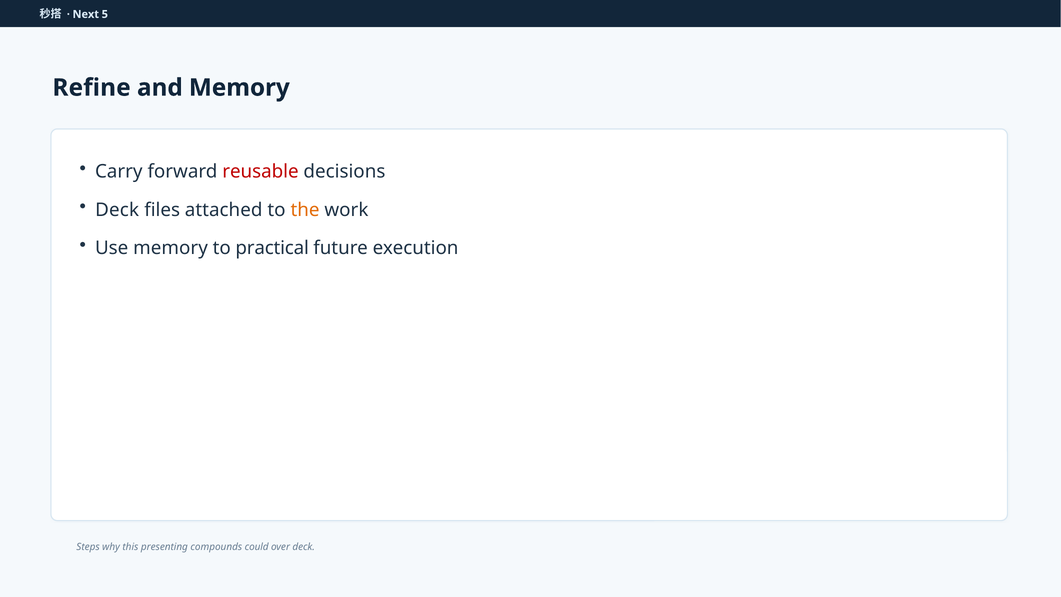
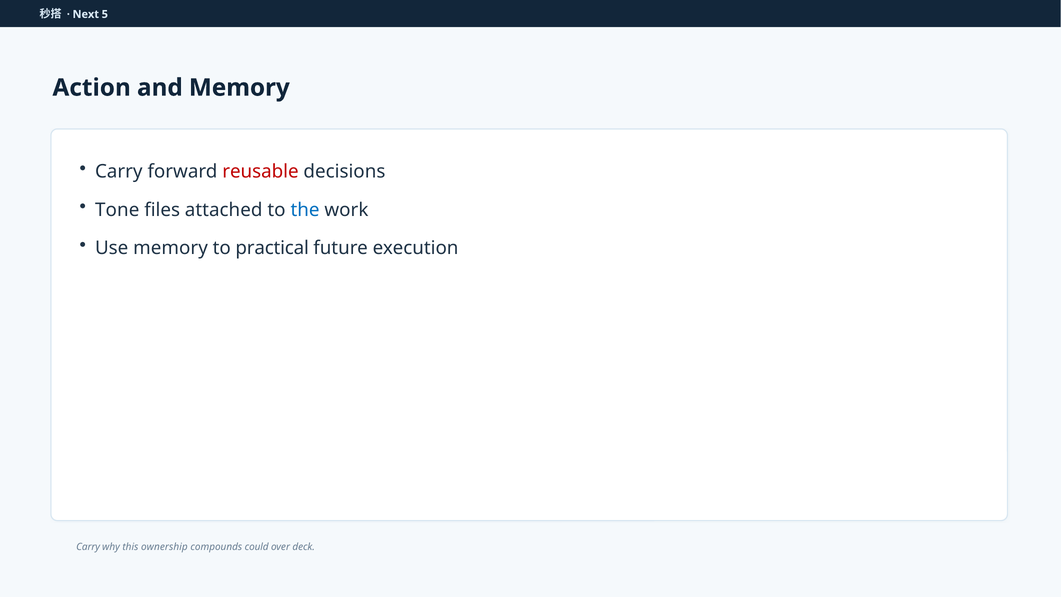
Refine: Refine -> Action
Deck at (117, 210): Deck -> Tone
the colour: orange -> blue
Steps at (88, 547): Steps -> Carry
presenting: presenting -> ownership
